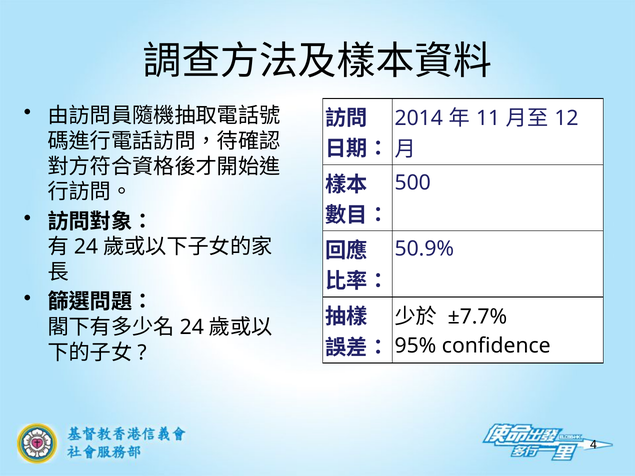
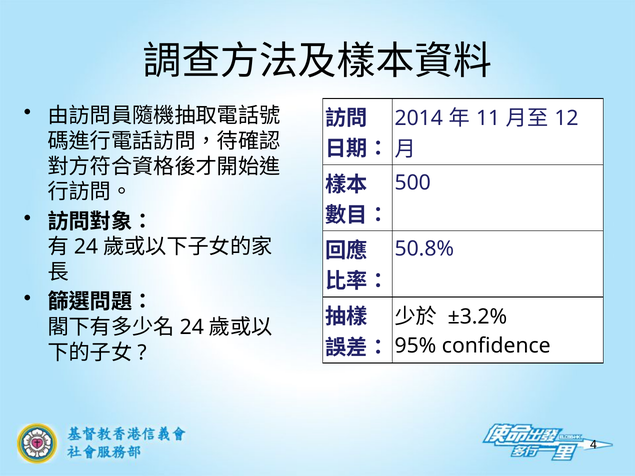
50.9%: 50.9% -> 50.8%
±7.7%: ±7.7% -> ±3.2%
